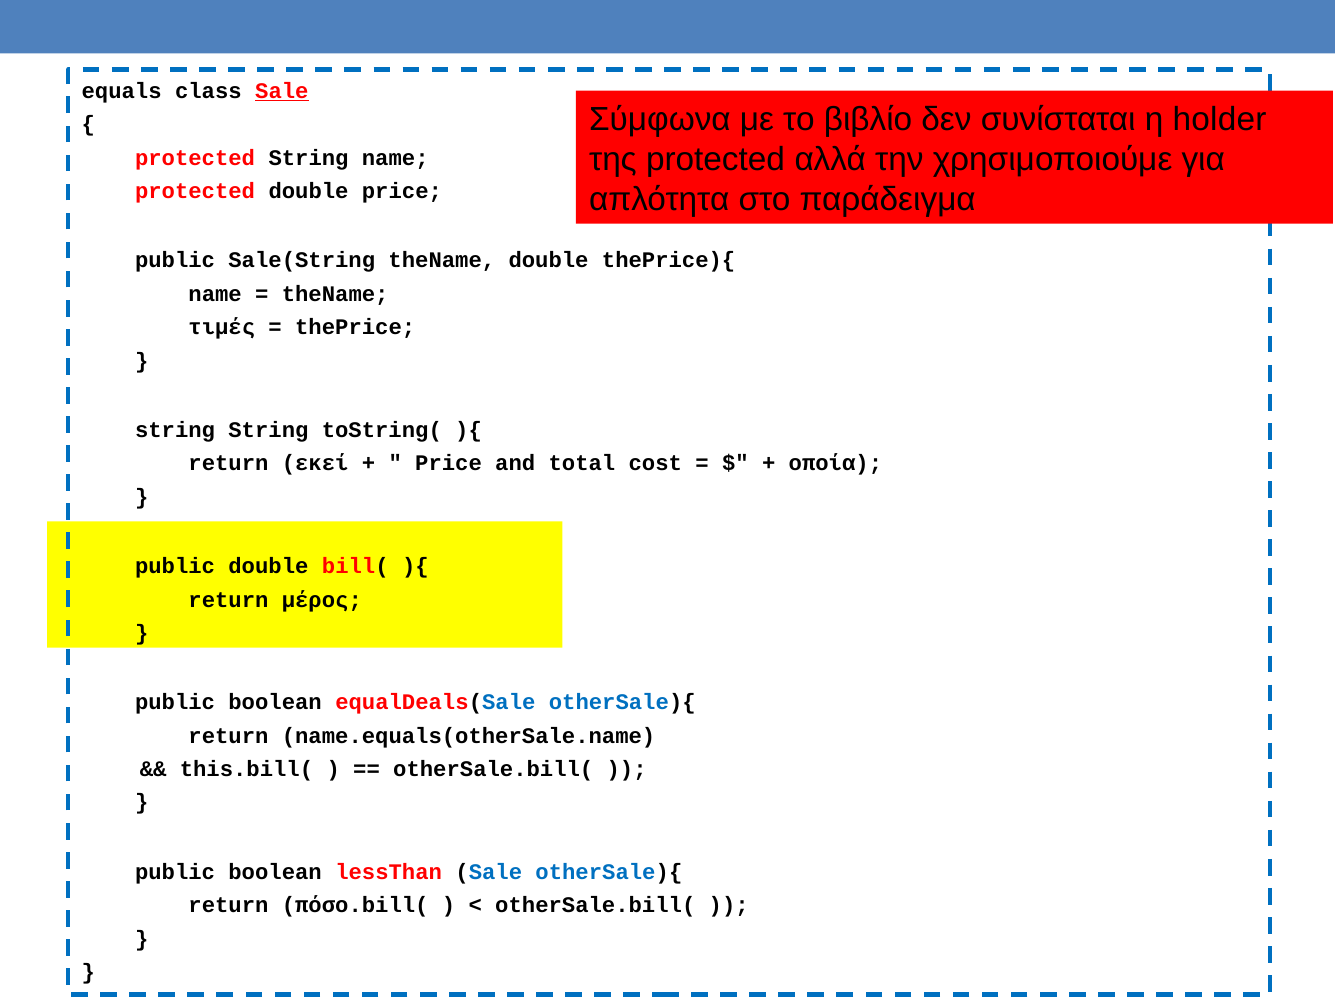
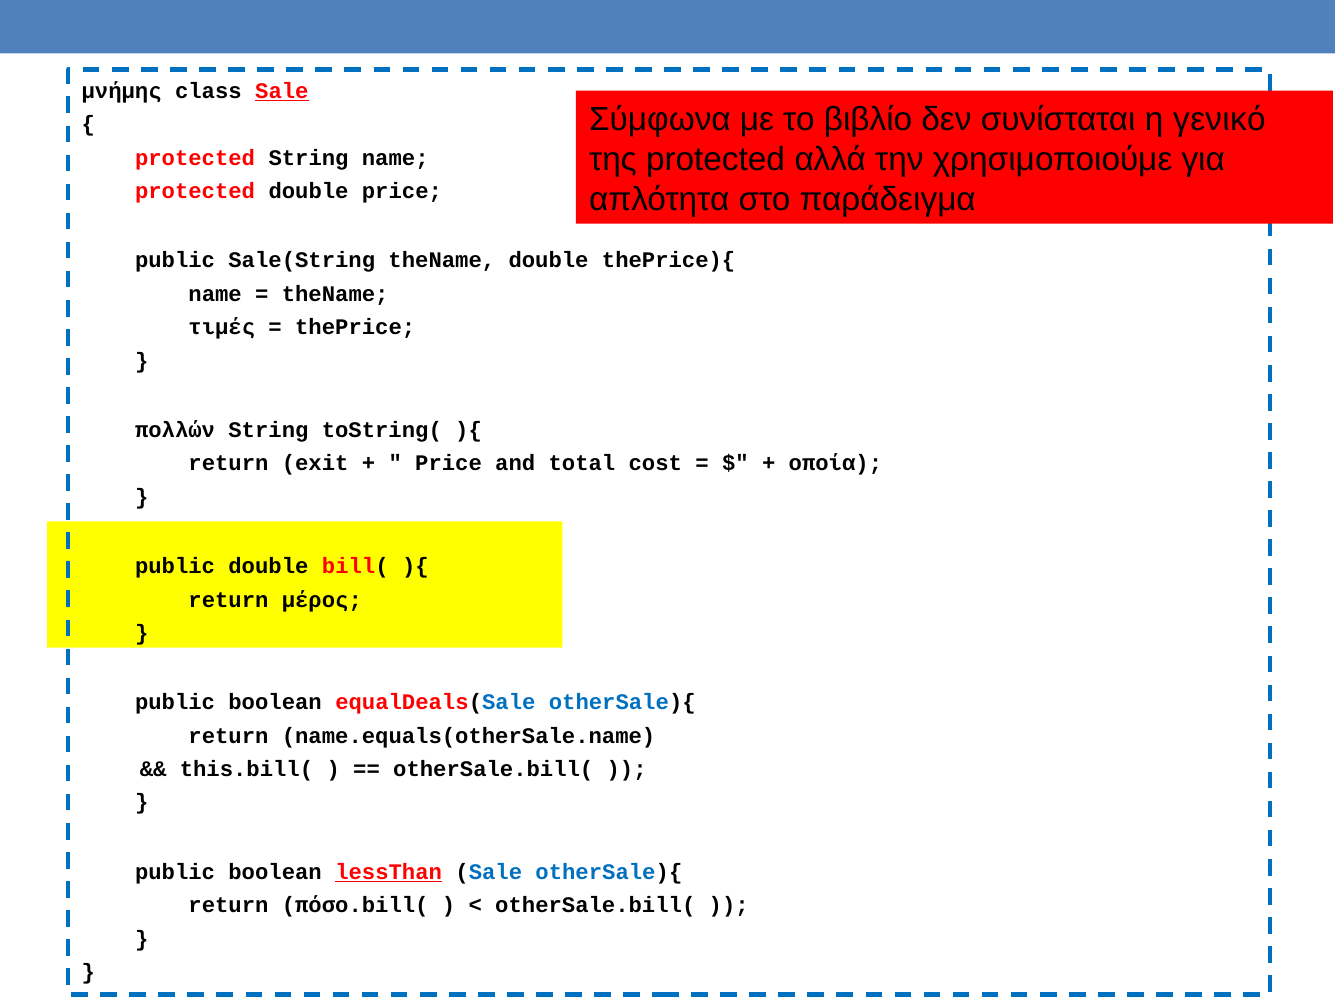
equals: equals -> μνήμης
holder: holder -> γενικό
string at (175, 430): string -> πολλών
εκεί: εκεί -> exit
lessThan underline: none -> present
